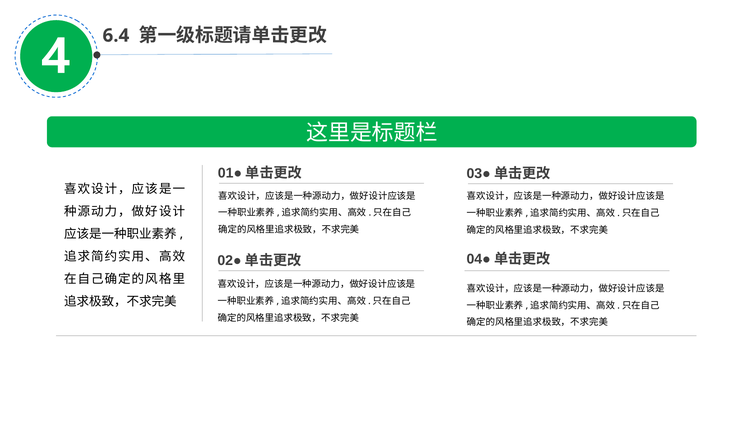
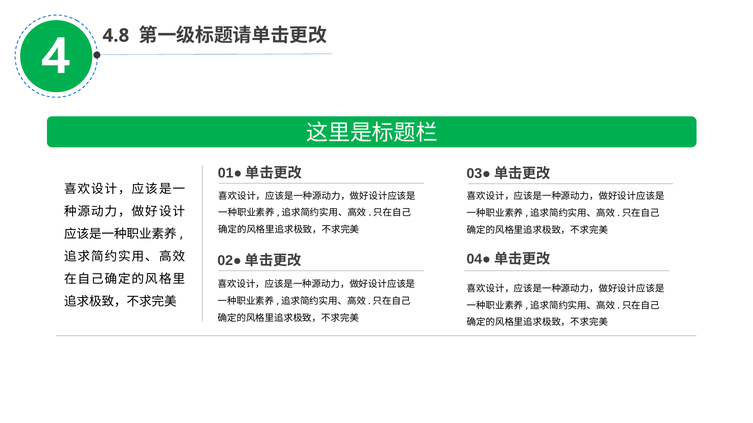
6.4: 6.4 -> 4.8
